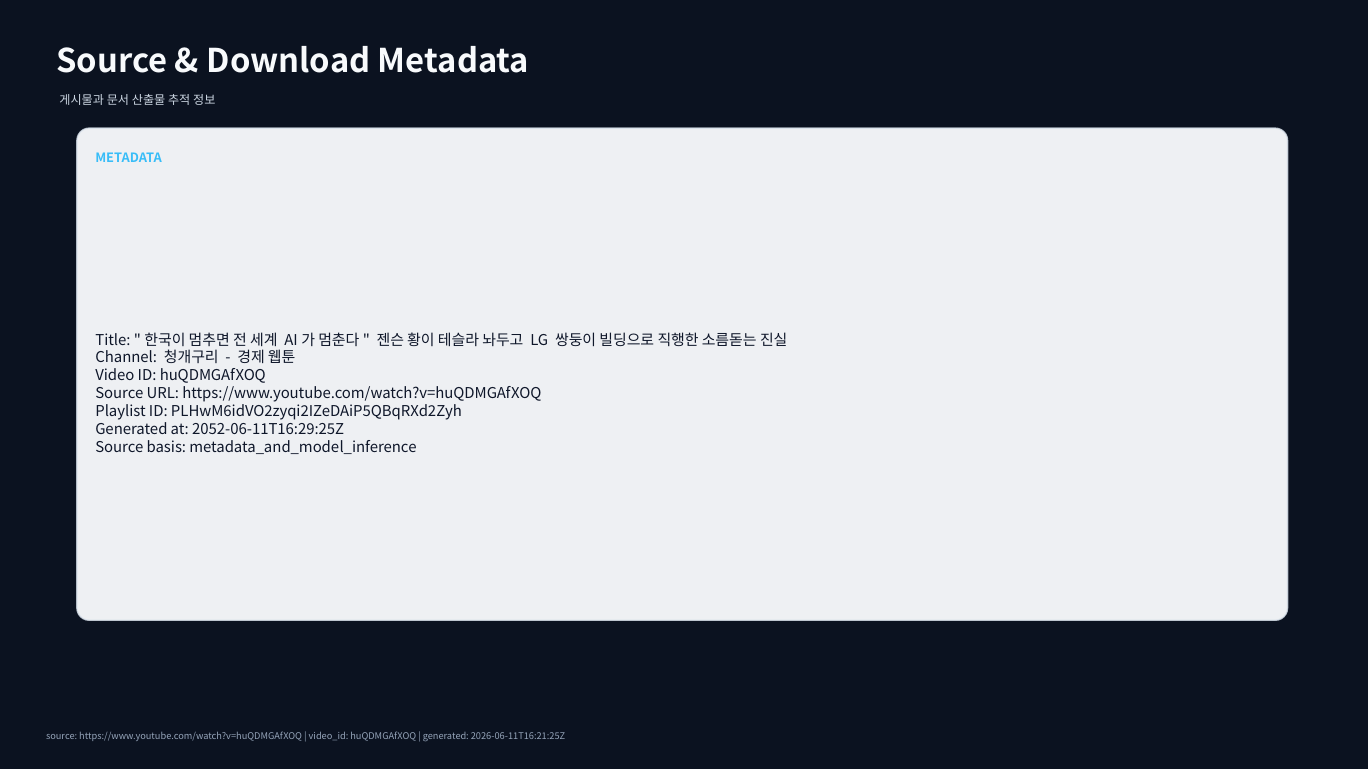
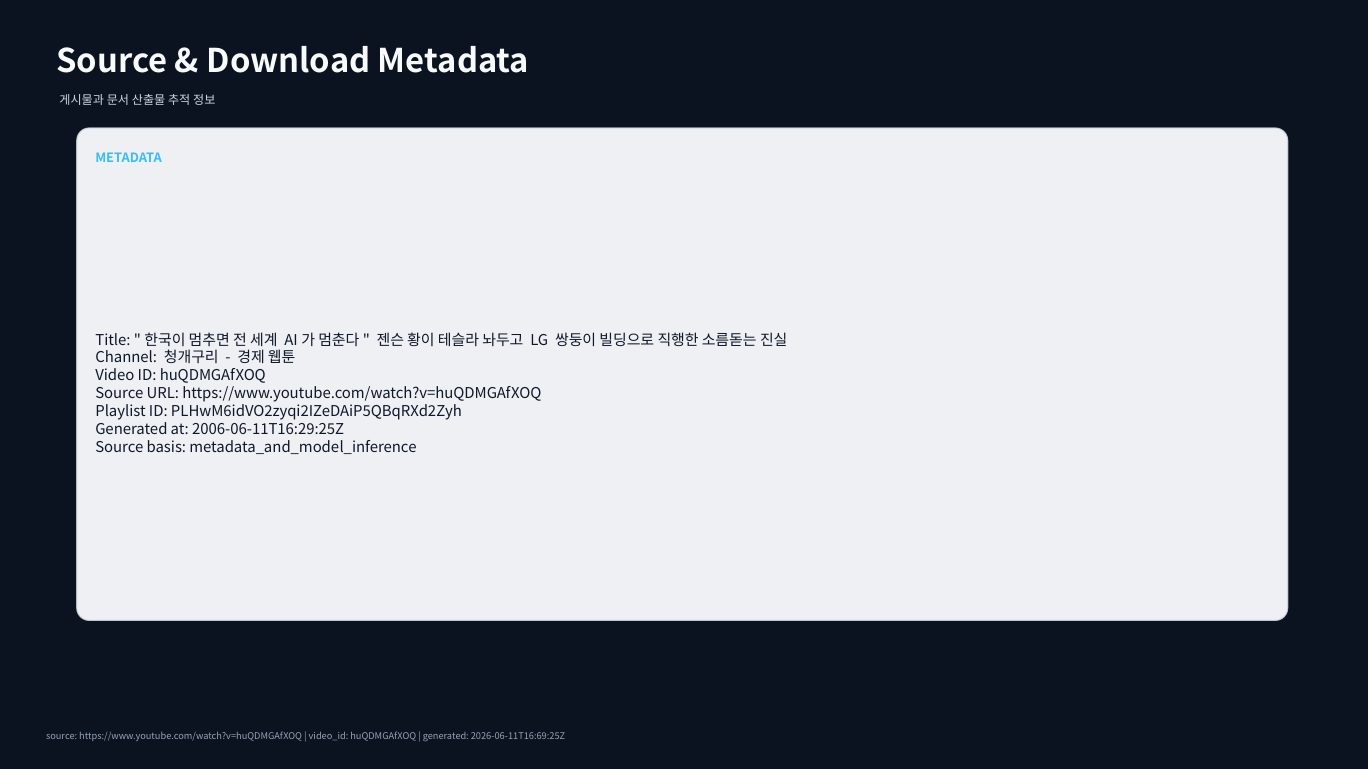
2052-06-11T16:29:25Z: 2052-06-11T16:29:25Z -> 2006-06-11T16:29:25Z
2026-06-11T16:21:25Z: 2026-06-11T16:21:25Z -> 2026-06-11T16:69:25Z
